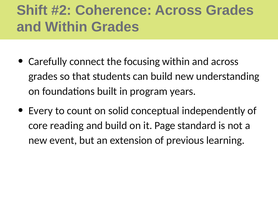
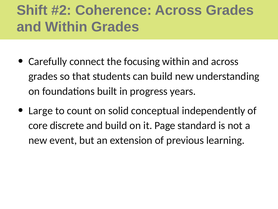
program: program -> progress
Every: Every -> Large
reading: reading -> discrete
